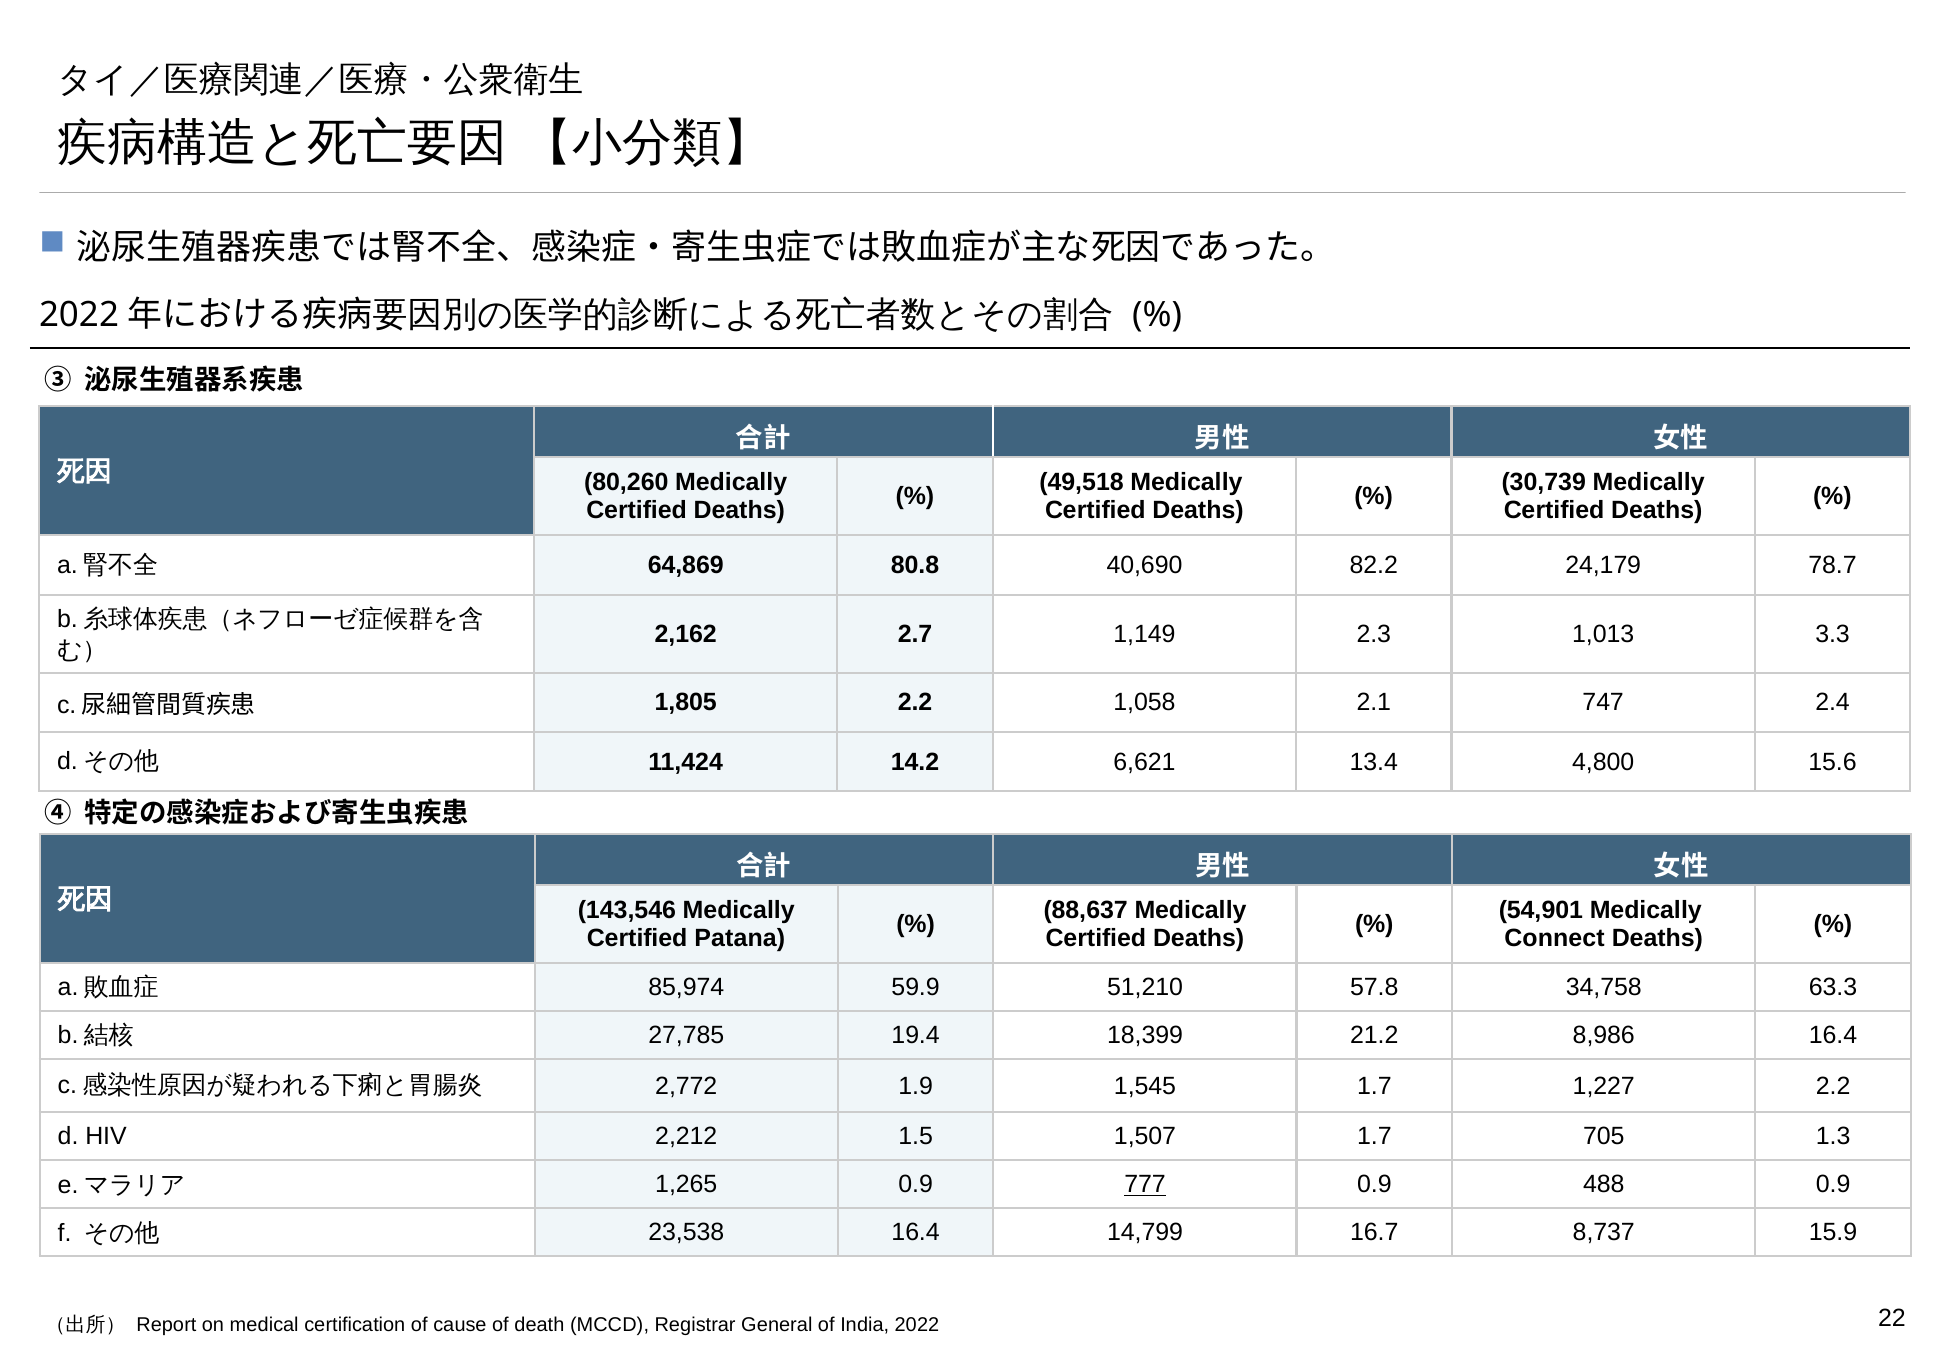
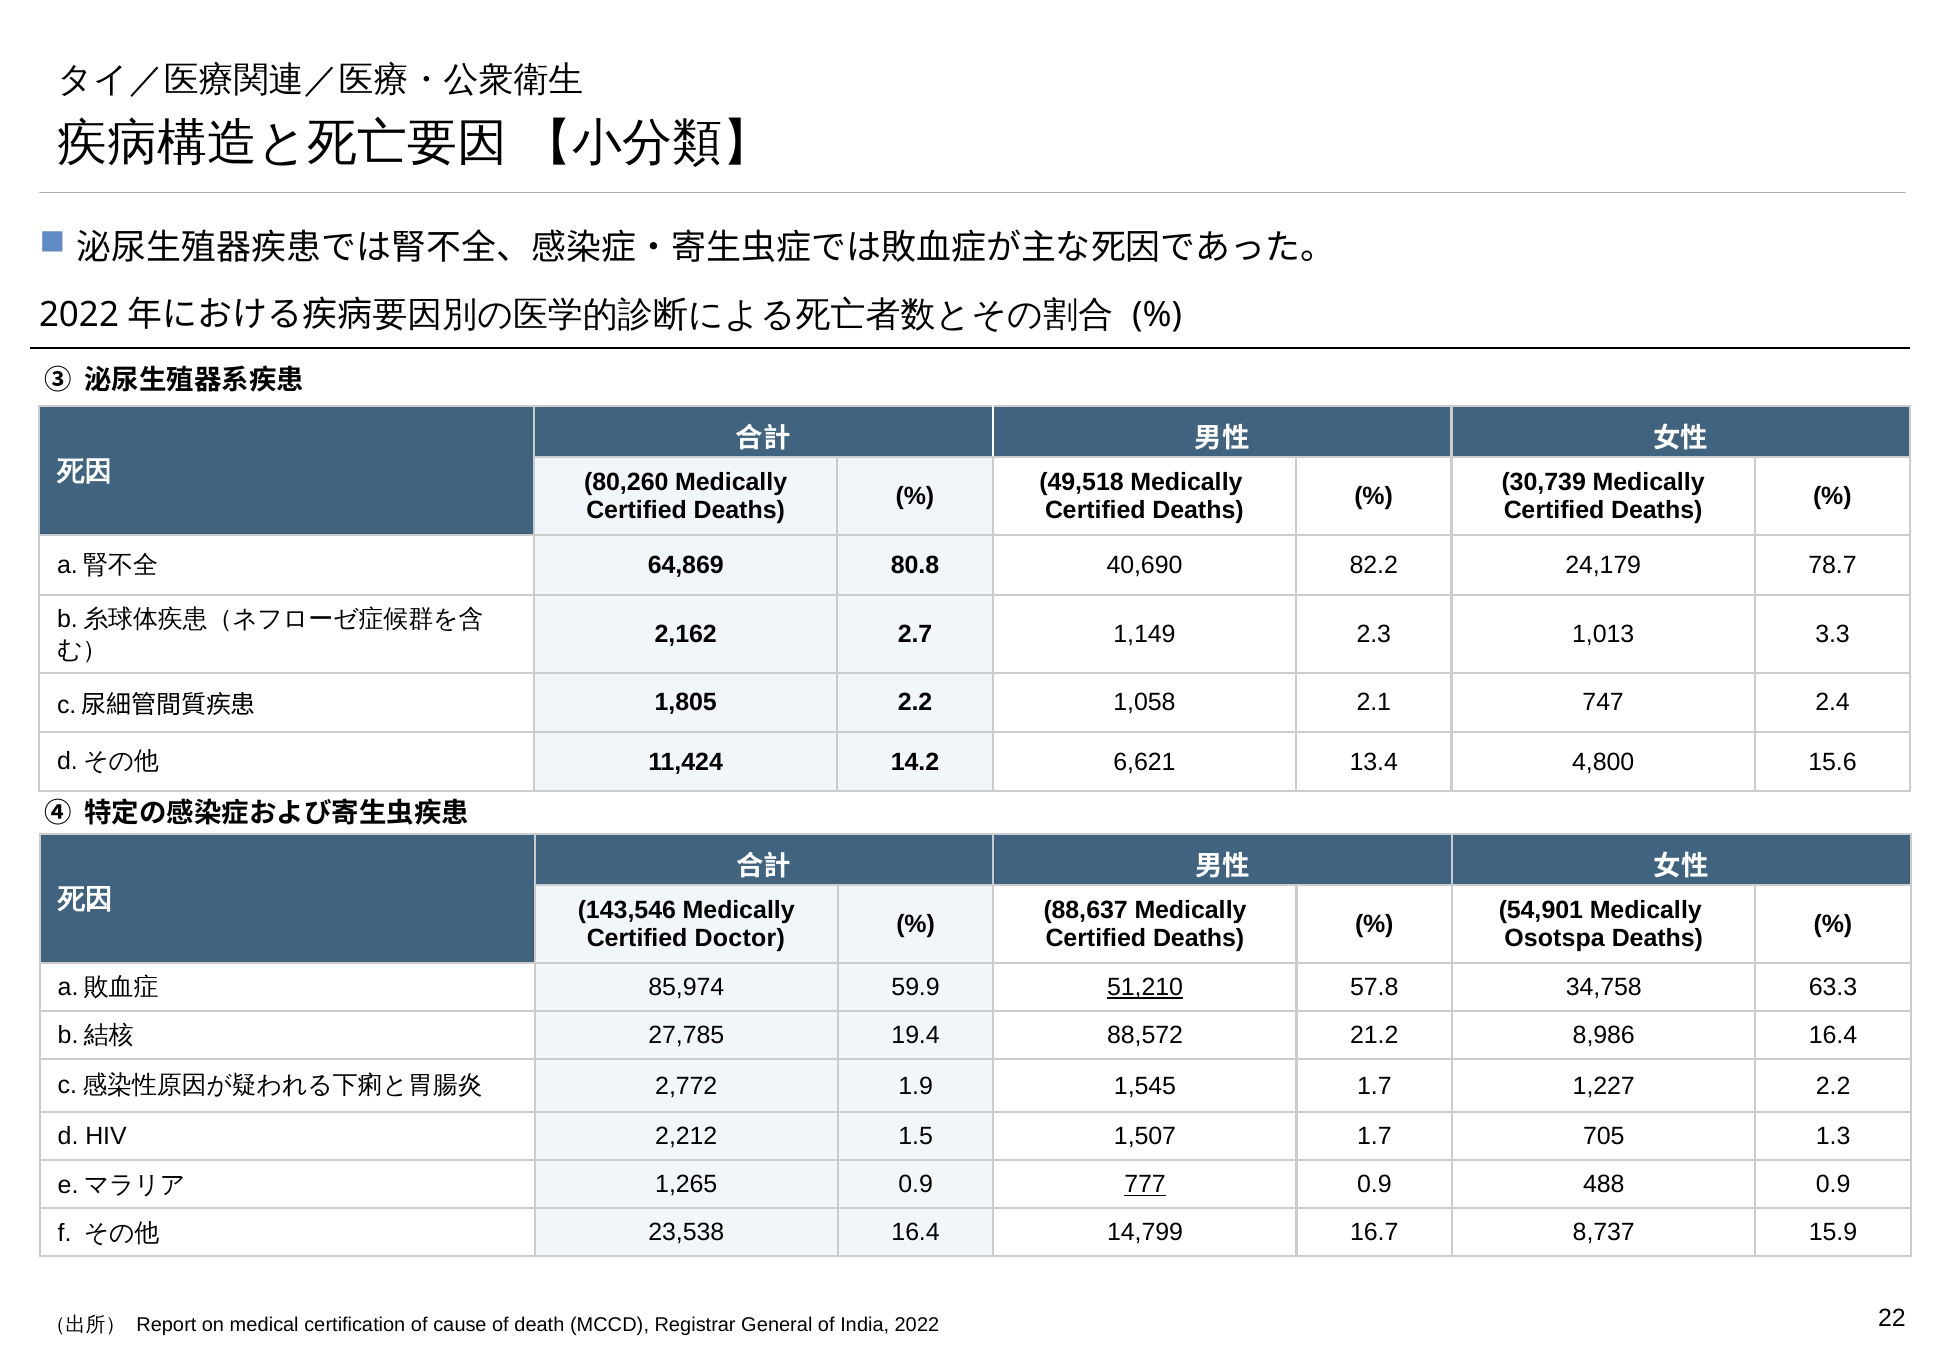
Patana: Patana -> Doctor
Connect: Connect -> Osotspa
51,210 underline: none -> present
18,399: 18,399 -> 88,572
